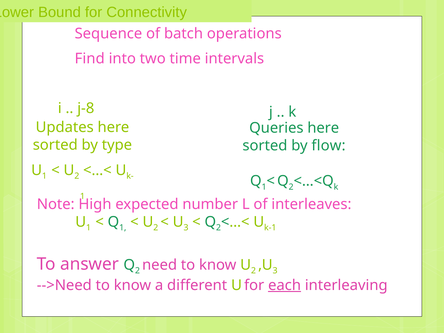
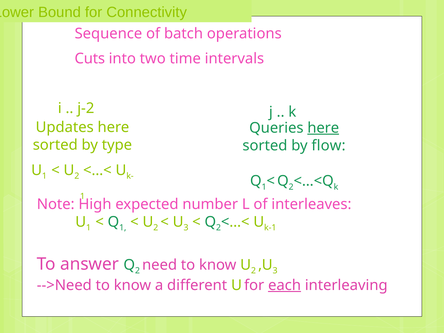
Find: Find -> Cuts
j-8: j-8 -> j-2
here at (323, 128) underline: none -> present
